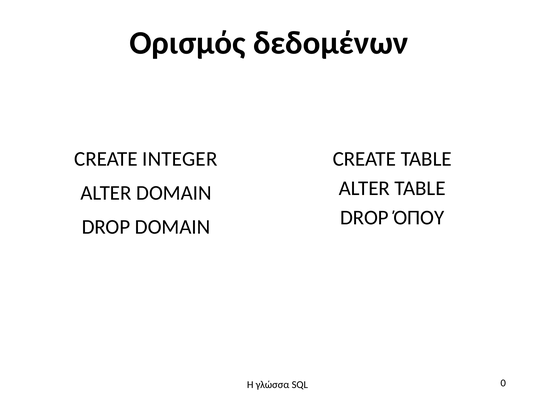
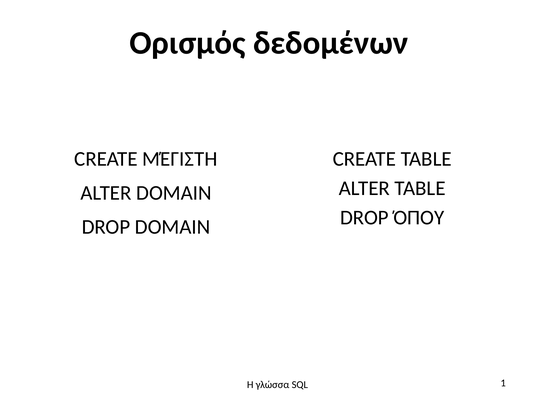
INTEGER: INTEGER -> ΜΈΓΙΣΤΗ
0: 0 -> 1
